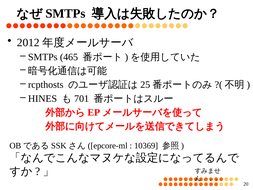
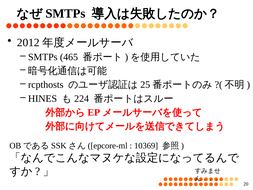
701: 701 -> 224
